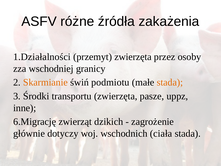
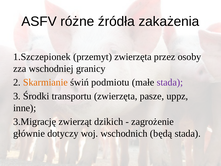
1.Działalności: 1.Działalności -> 1.Szczepionek
stada at (170, 82) colour: orange -> purple
6.Migrację: 6.Migrację -> 3.Migrację
ciała: ciała -> będą
